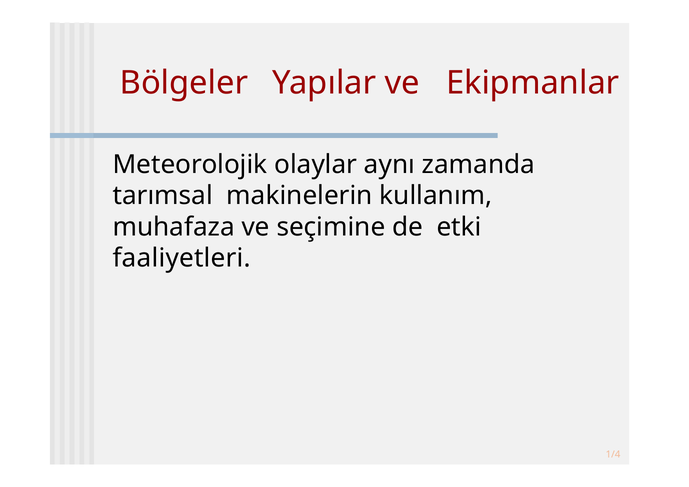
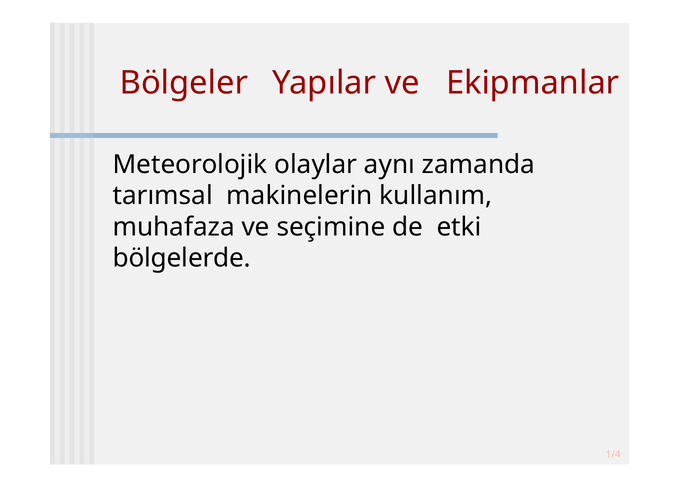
faaliyetleri: faaliyetleri -> bölgelerde
